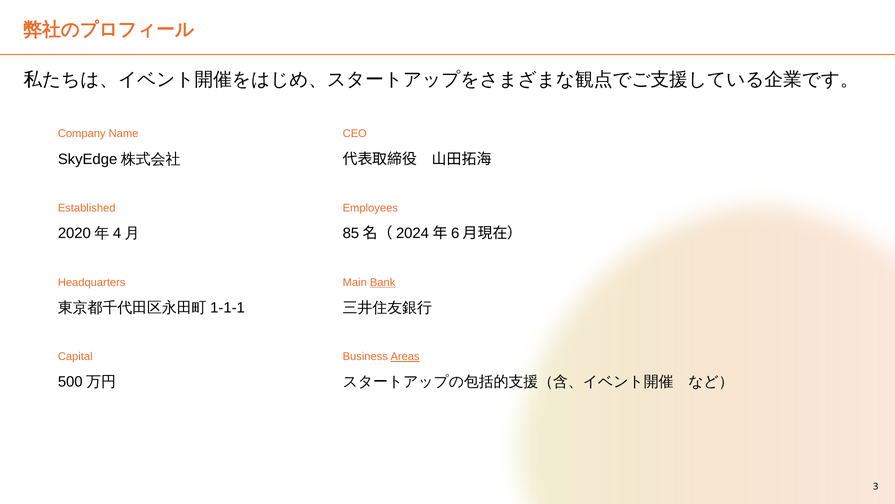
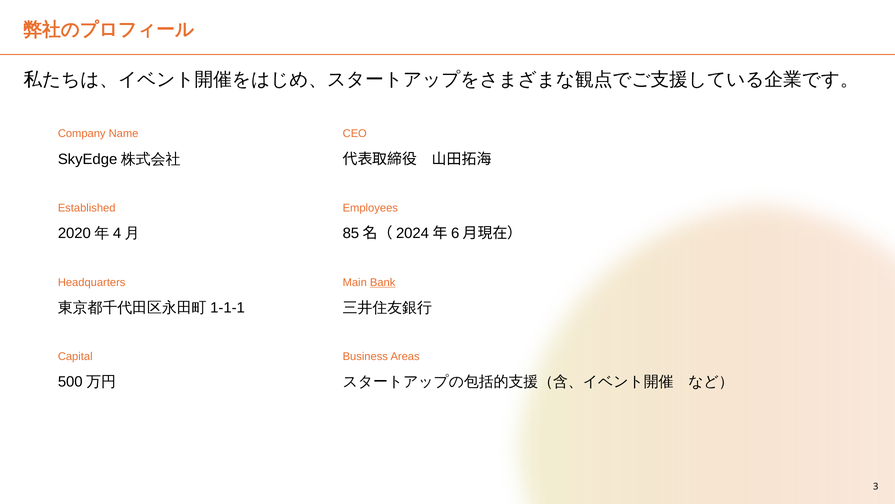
Areas underline: present -> none
